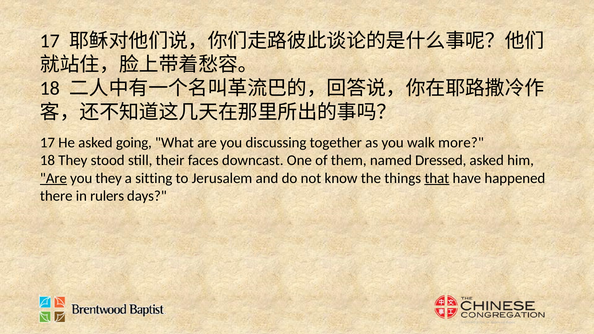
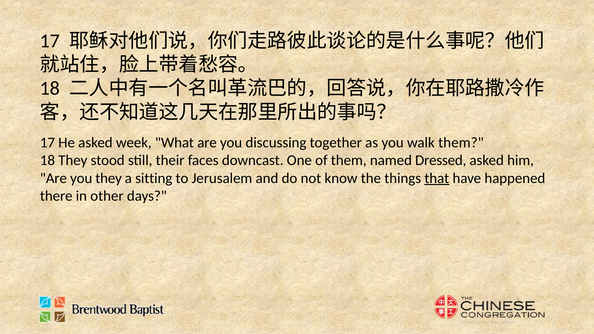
going: going -> week
walk more: more -> them
Are at (53, 178) underline: present -> none
rulers: rulers -> other
